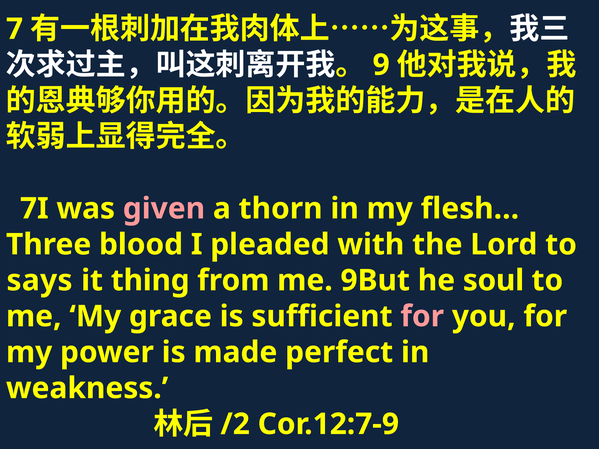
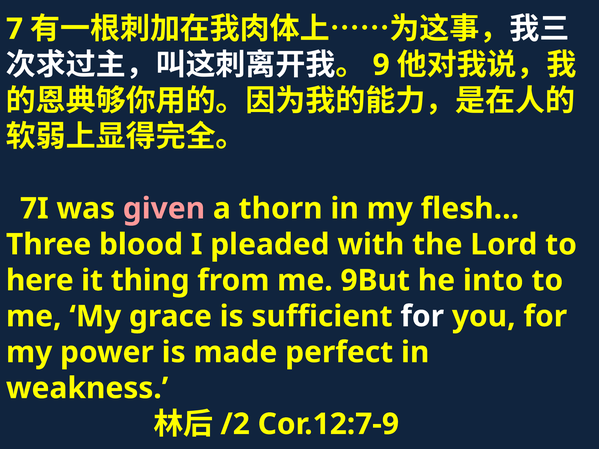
says: says -> here
soul: soul -> into
for at (422, 317) colour: pink -> white
